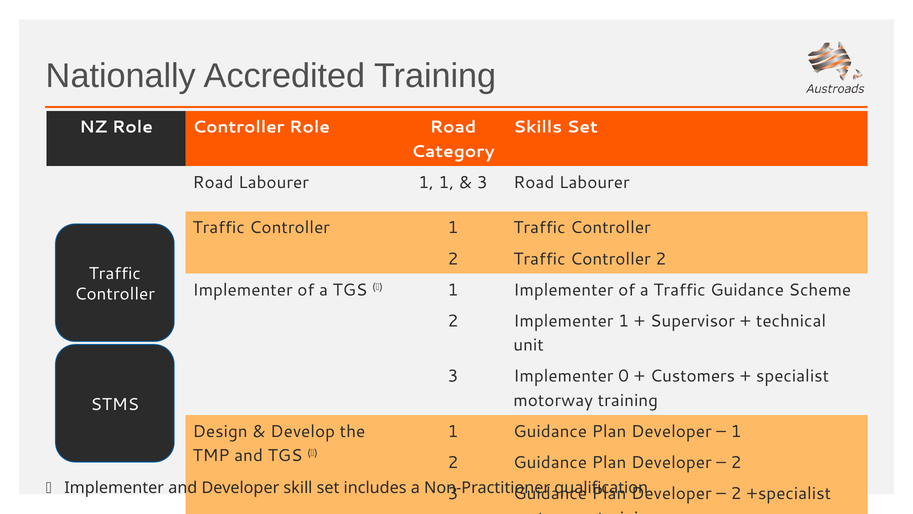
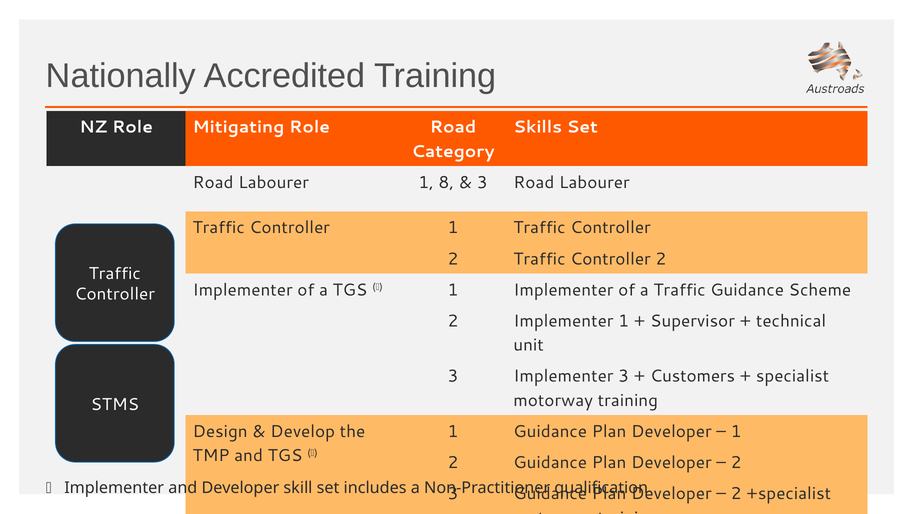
Role Controller: Controller -> Mitigating
1 1: 1 -> 8
Implementer 0: 0 -> 3
